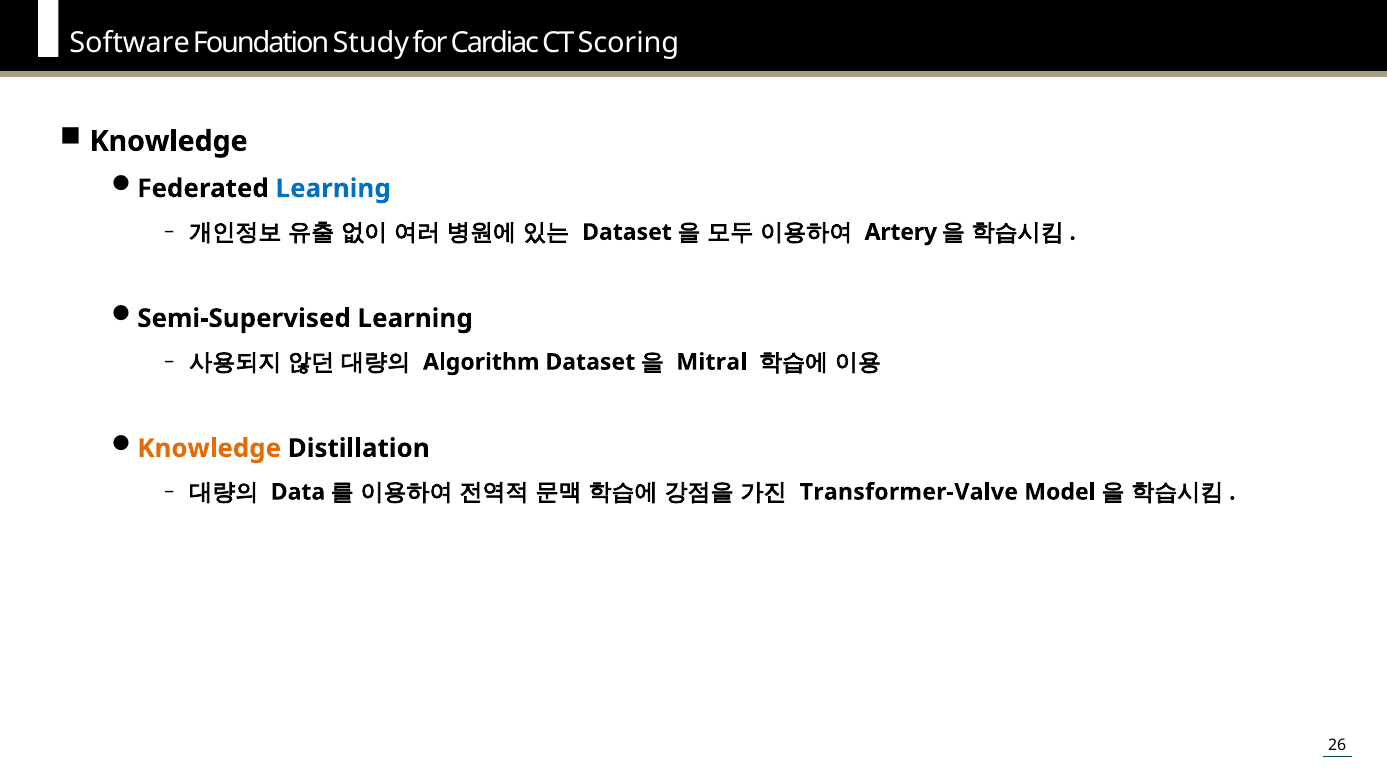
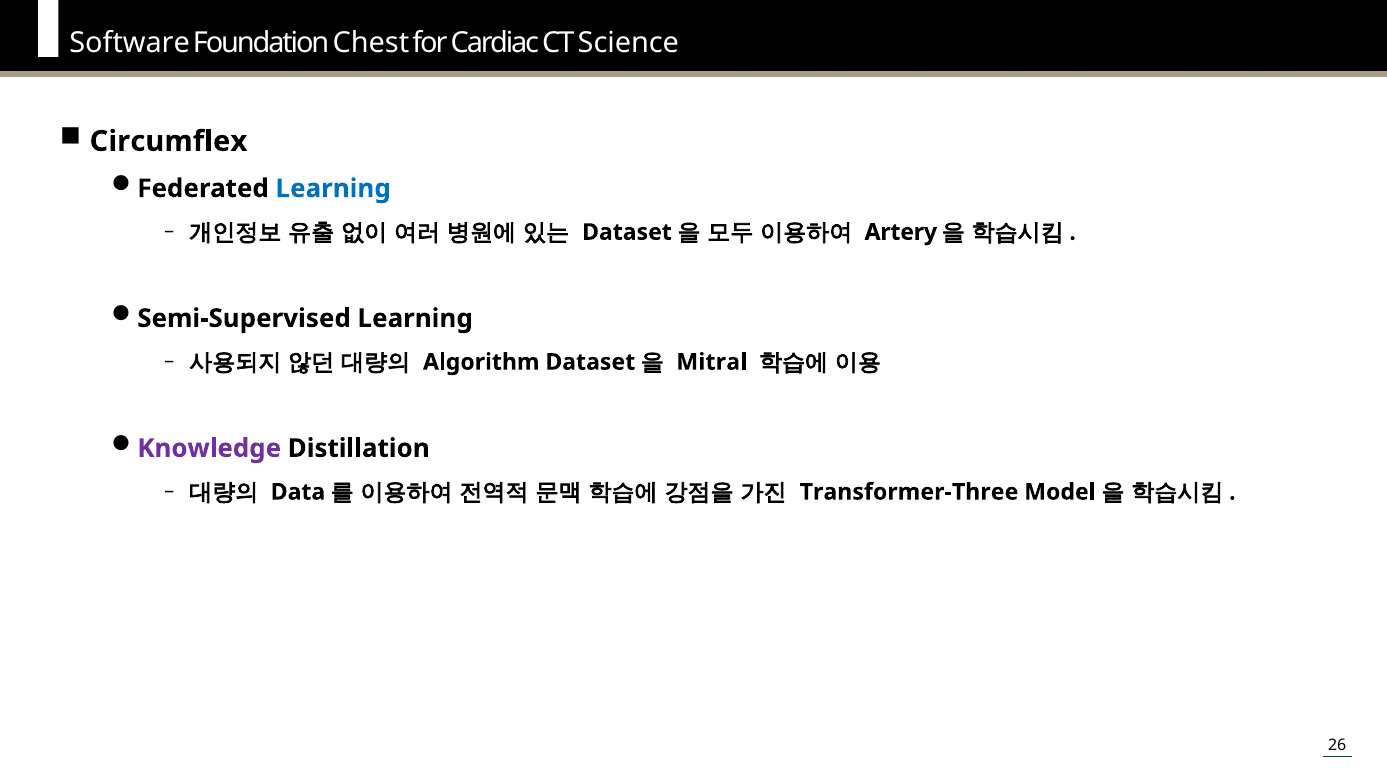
Study: Study -> Chest
Scoring: Scoring -> Science
Knowledge at (169, 141): Knowledge -> Circumflex
Knowledge at (209, 448) colour: orange -> purple
Transformer-Valve: Transformer-Valve -> Transformer-Three
